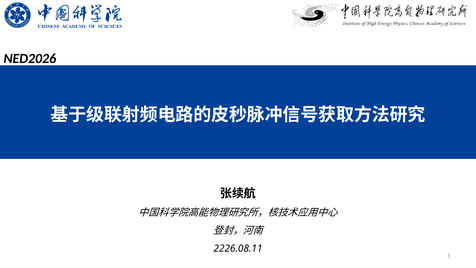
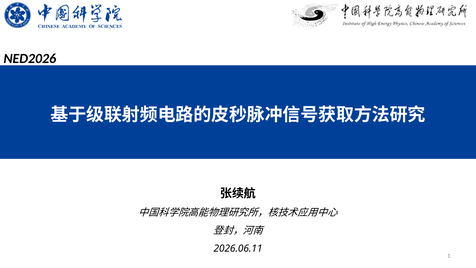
2226.08.11: 2226.08.11 -> 2026.06.11
